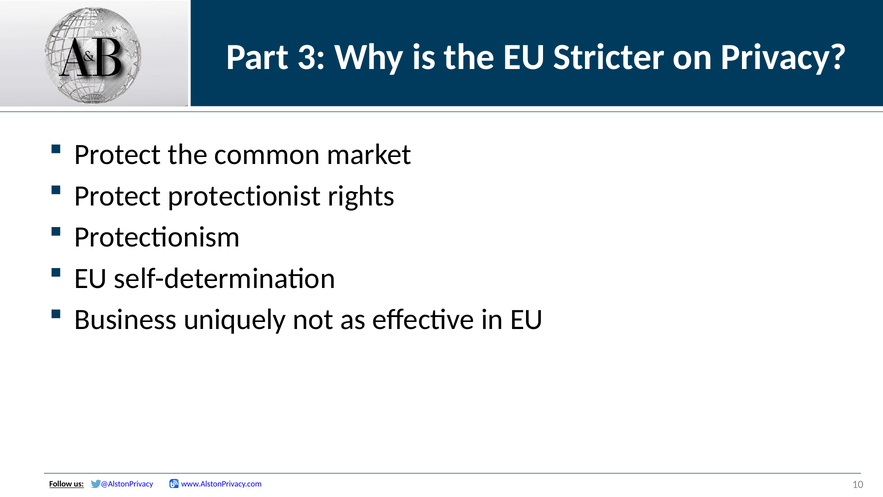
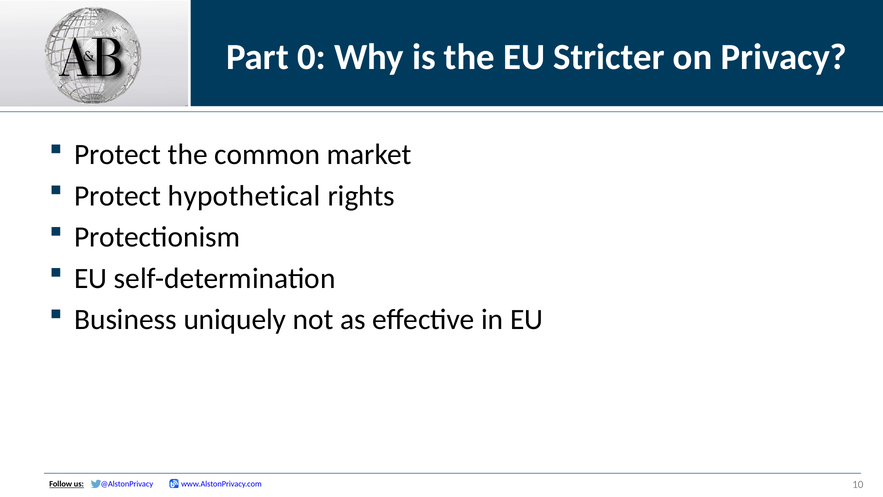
3: 3 -> 0
protectionist: protectionist -> hypothetical
